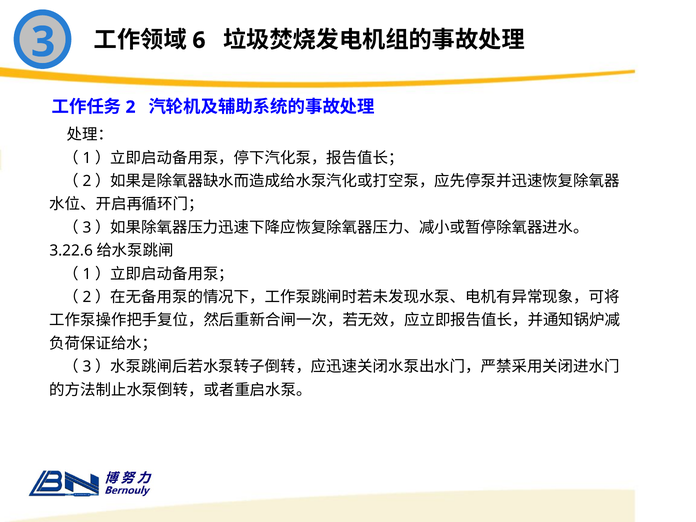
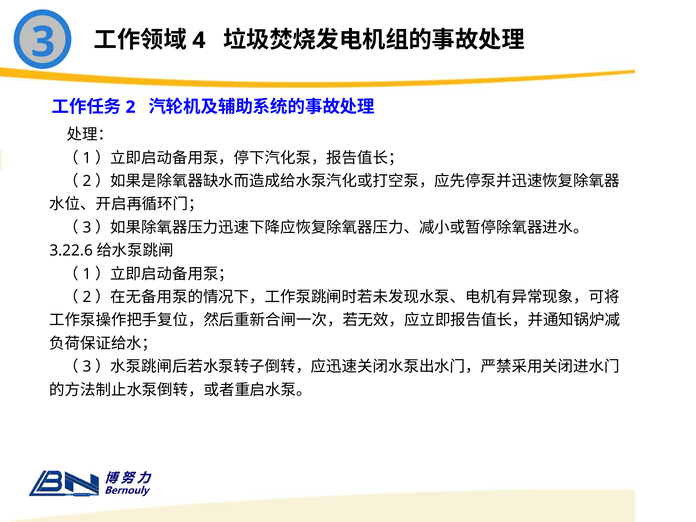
6: 6 -> 4
